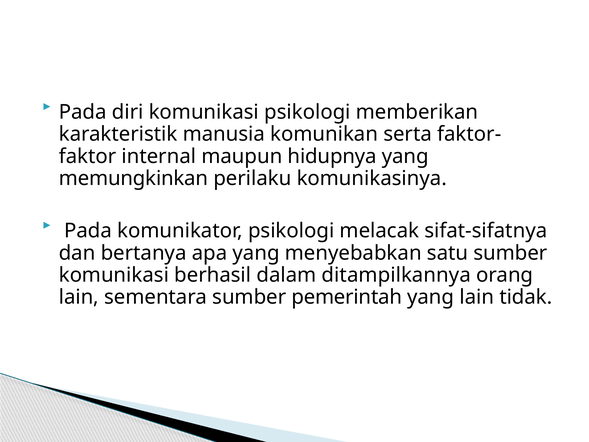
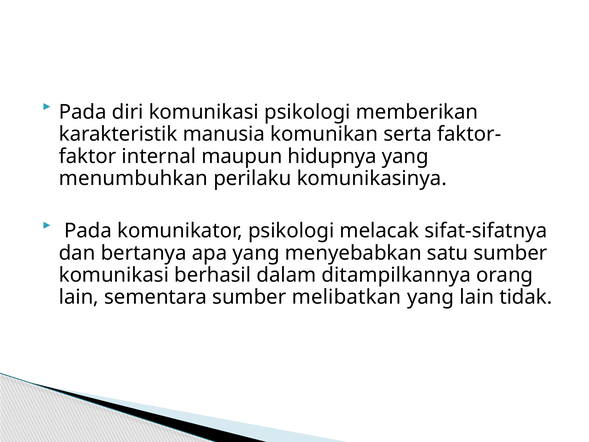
memungkinkan: memungkinkan -> menumbuhkan
pemerintah: pemerintah -> melibatkan
